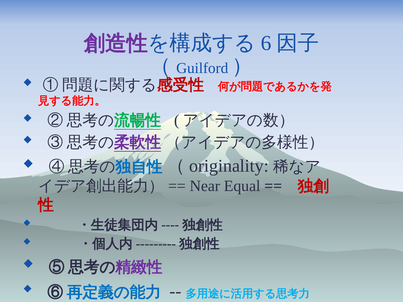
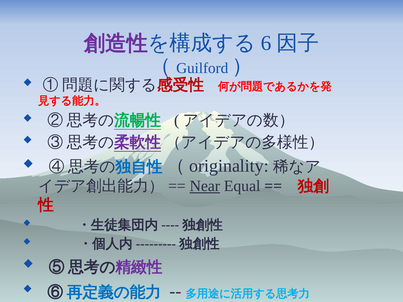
Near underline: none -> present
